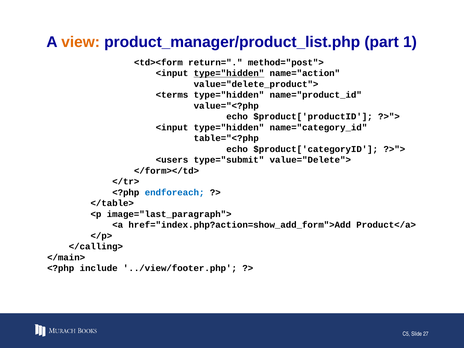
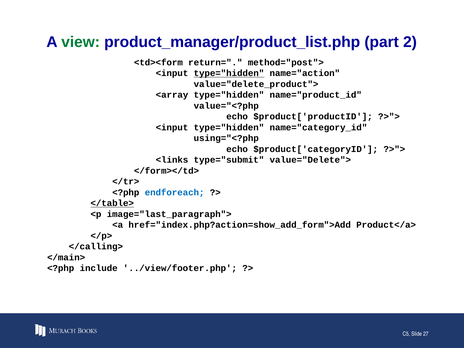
view colour: orange -> green
1: 1 -> 2
<terms: <terms -> <array
table="<?php: table="<?php -> using="<?php
<users: <users -> <links
</table> underline: none -> present
